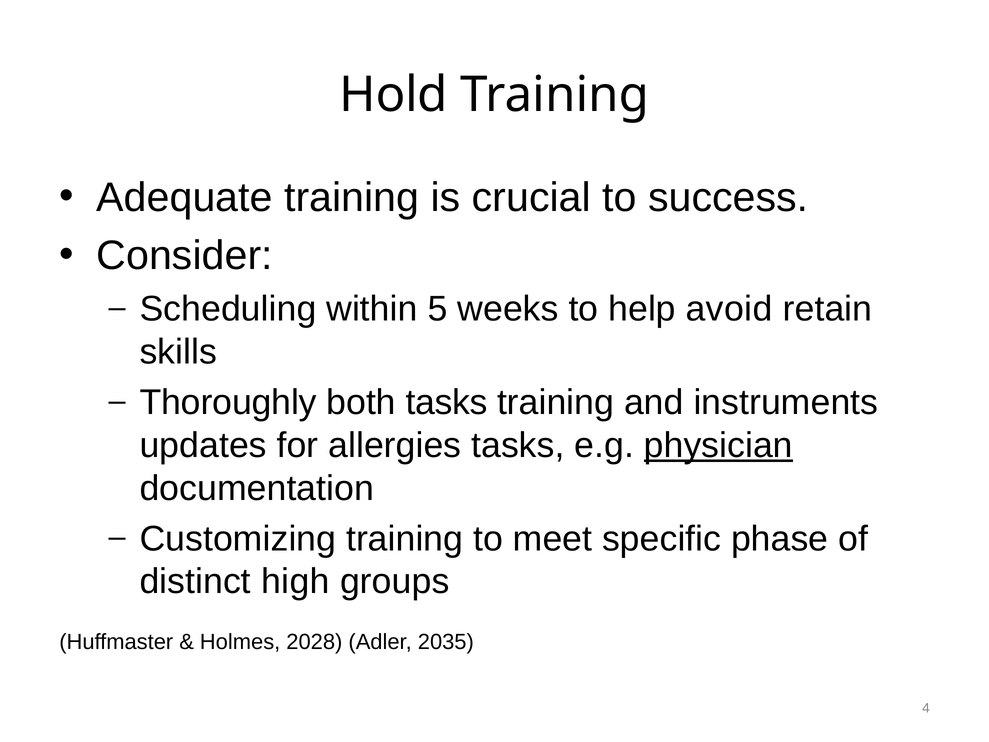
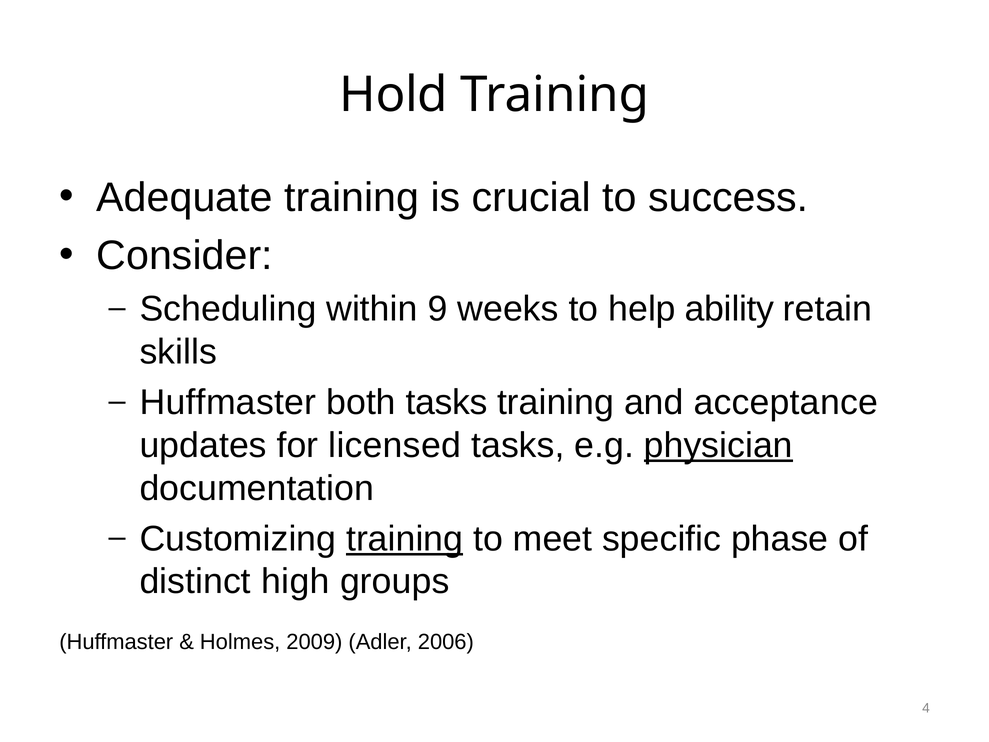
5: 5 -> 9
avoid: avoid -> ability
Thoroughly at (228, 402): Thoroughly -> Huffmaster
instruments: instruments -> acceptance
allergies: allergies -> licensed
training at (405, 539) underline: none -> present
2028: 2028 -> 2009
2035: 2035 -> 2006
